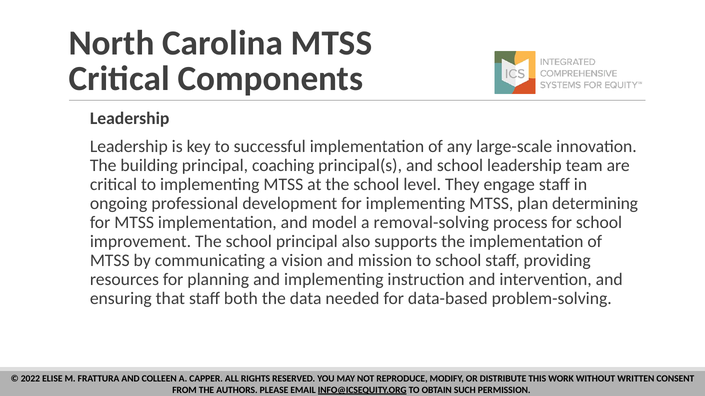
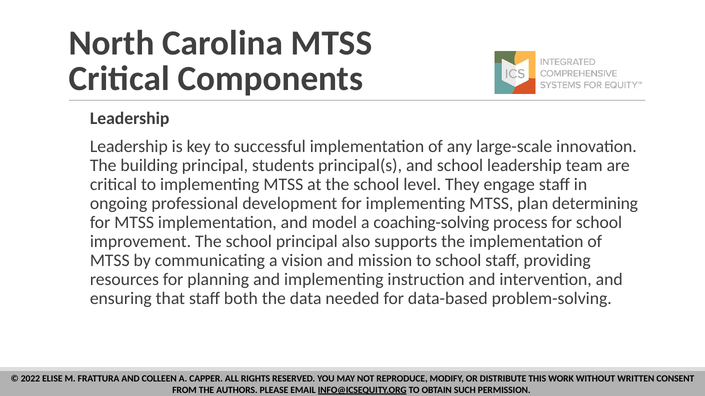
coaching: coaching -> students
removal-solving: removal-solving -> coaching-solving
